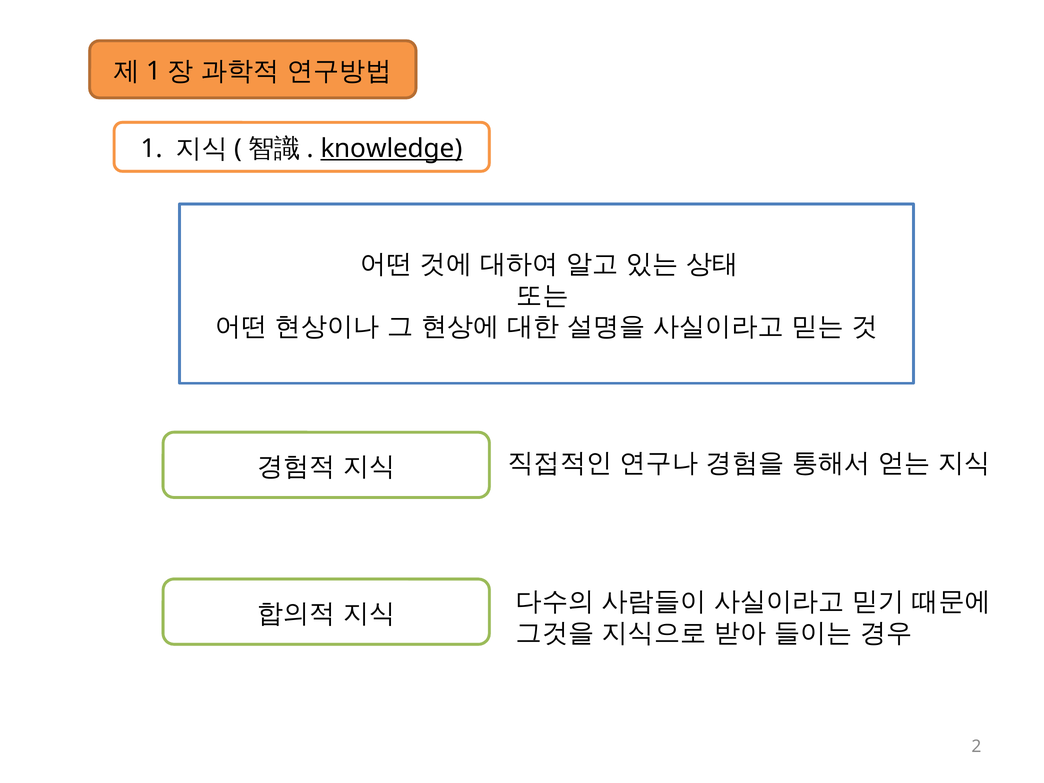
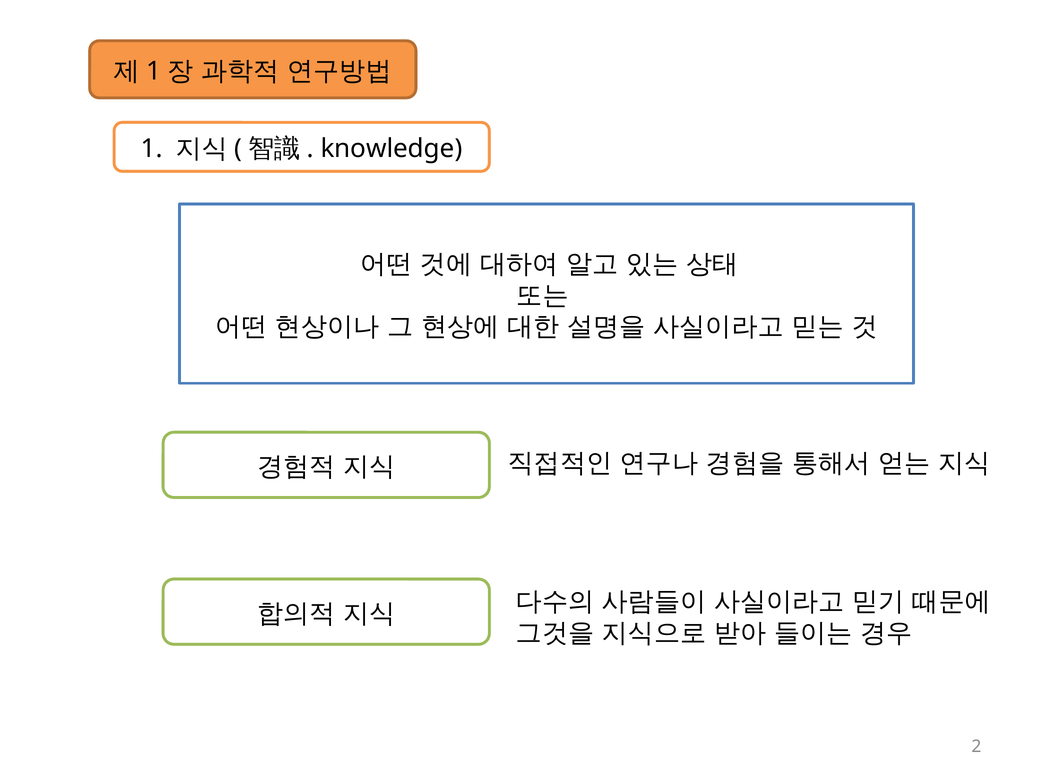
knowledge underline: present -> none
